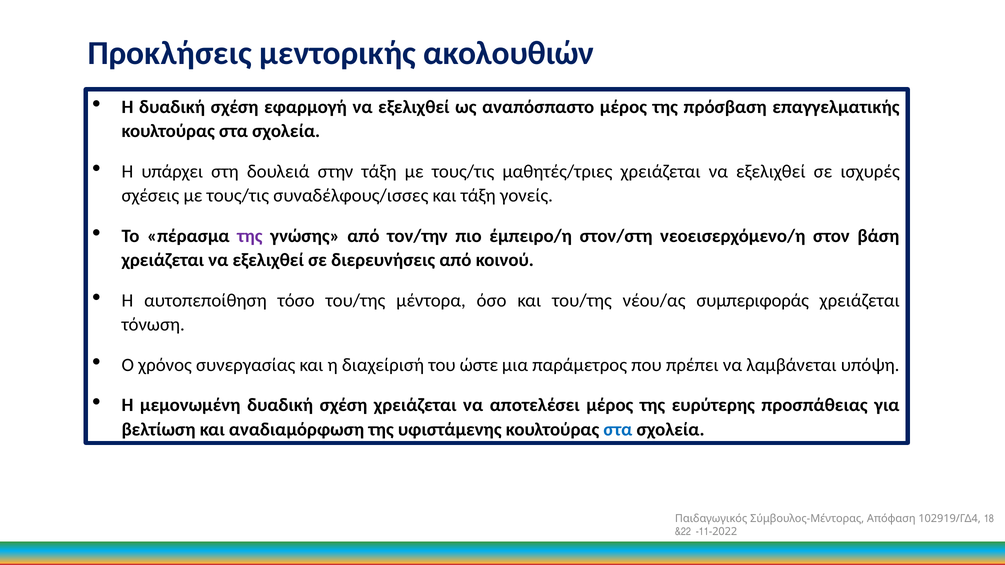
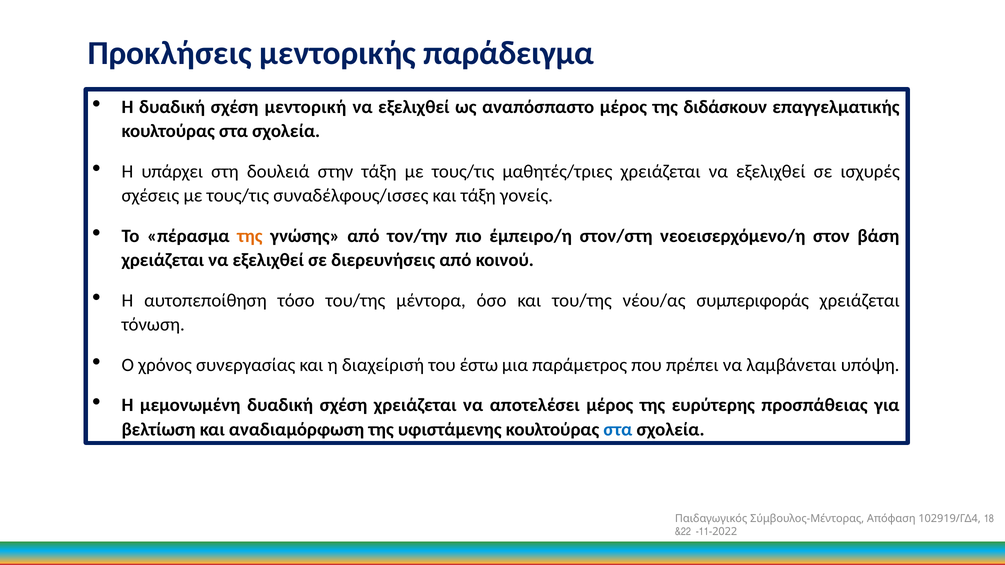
ακολουθιών: ακολουθιών -> παράδειγμα
εφαρμογή: εφαρμογή -> μεντορική
πρόσβαση: πρόσβαση -> διδάσκουν
της at (250, 236) colour: purple -> orange
ώστε: ώστε -> έστω
